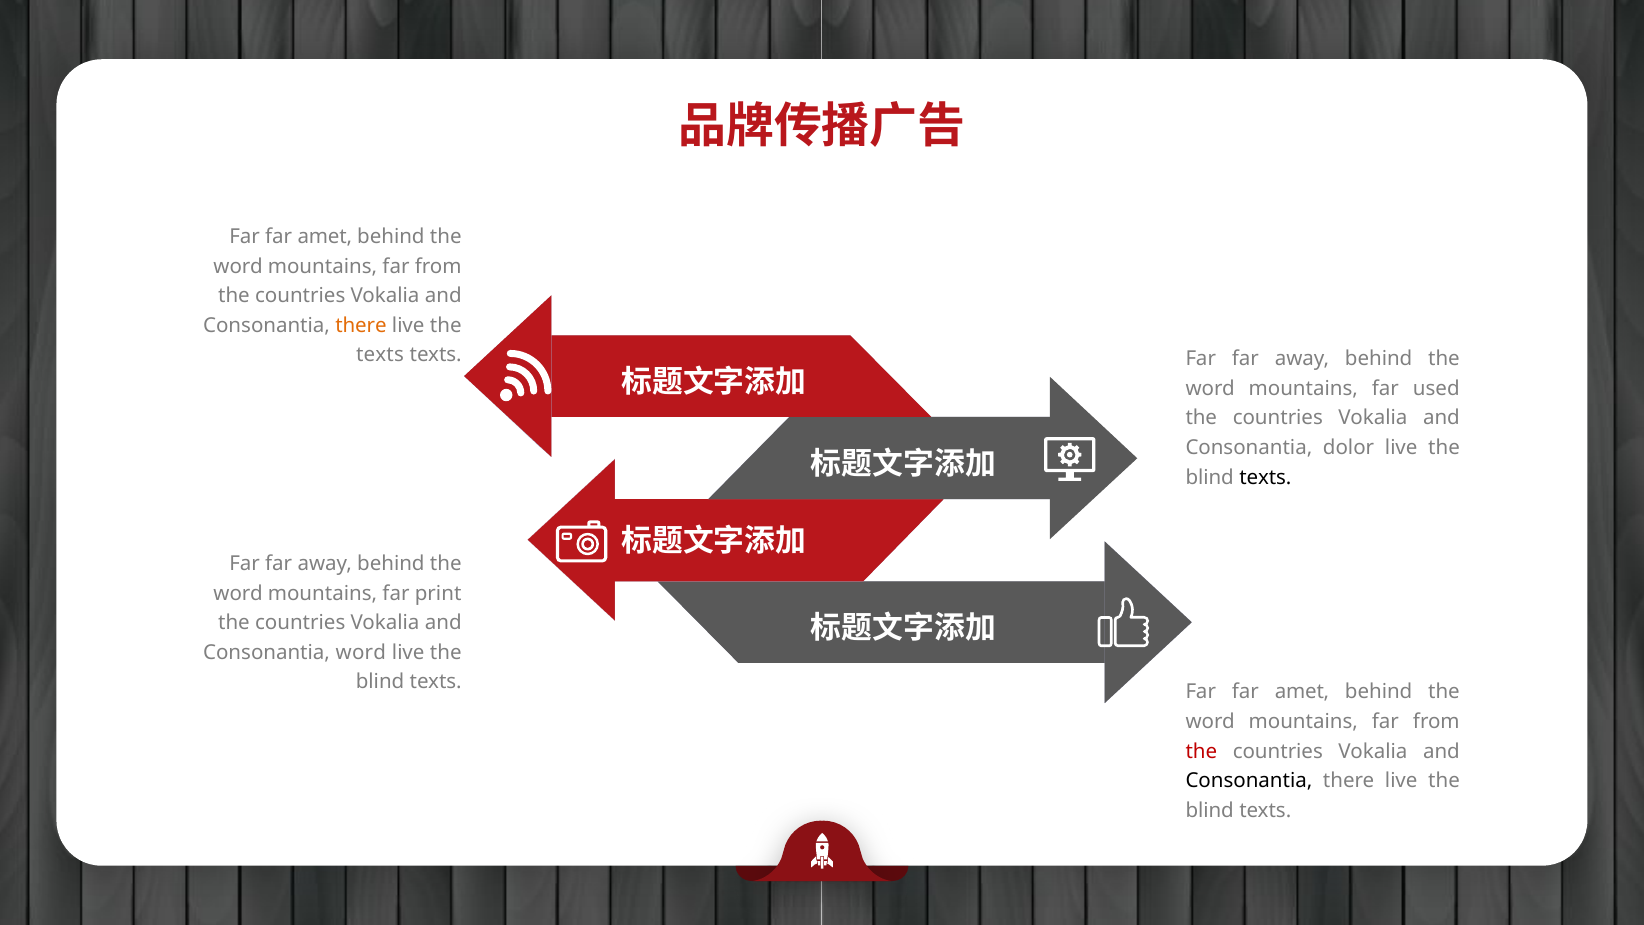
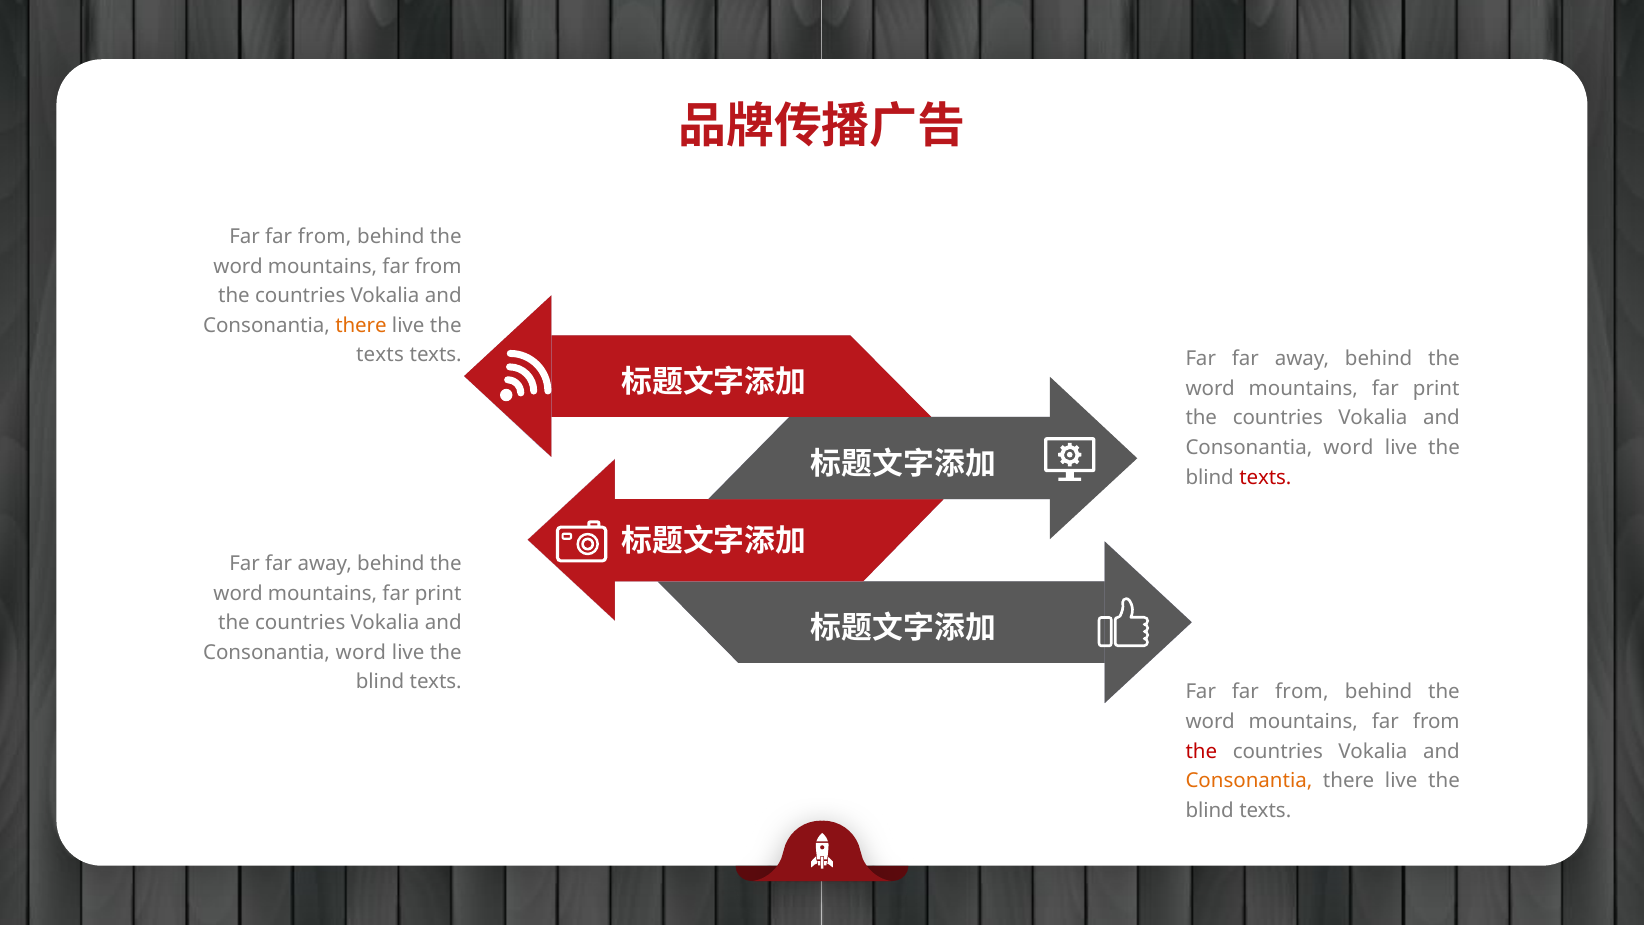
amet at (325, 237): amet -> from
used at (1436, 388): used -> print
dolor at (1349, 448): dolor -> word
texts at (1265, 477) colour: black -> red
amet at (1302, 692): amet -> from
Consonantia at (1249, 781) colour: black -> orange
